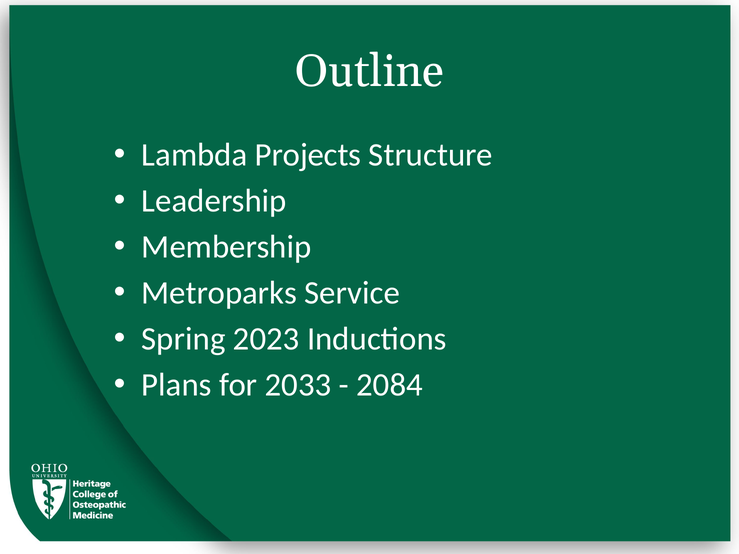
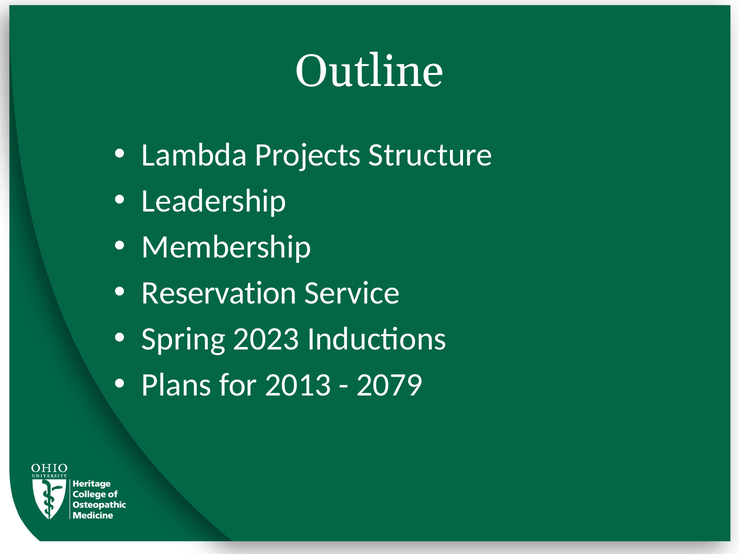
Metroparks: Metroparks -> Reservation
2033: 2033 -> 2013
2084: 2084 -> 2079
